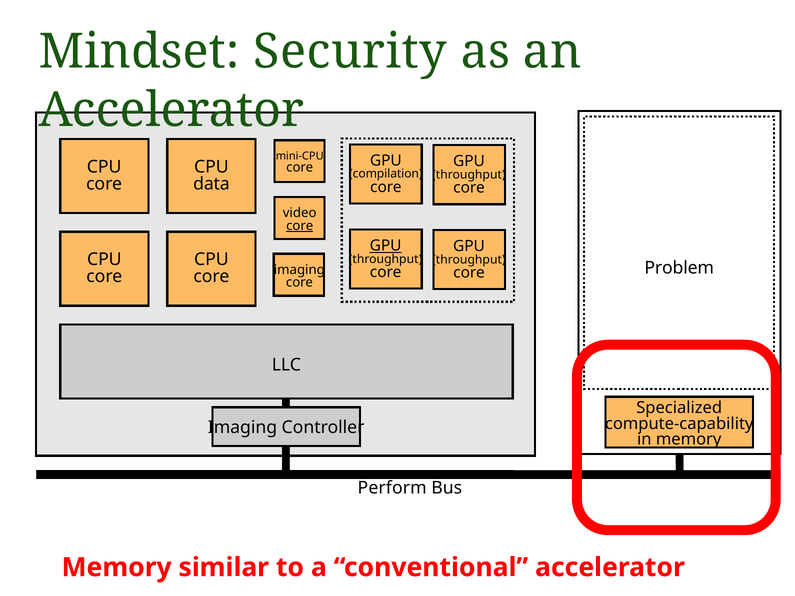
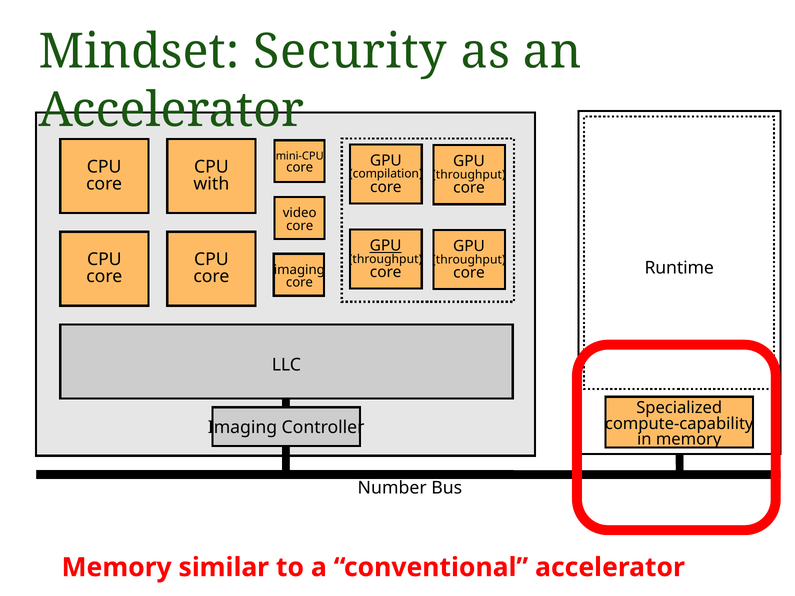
data: data -> with
core at (300, 226) underline: present -> none
Problem: Problem -> Runtime
Perform: Perform -> Number
